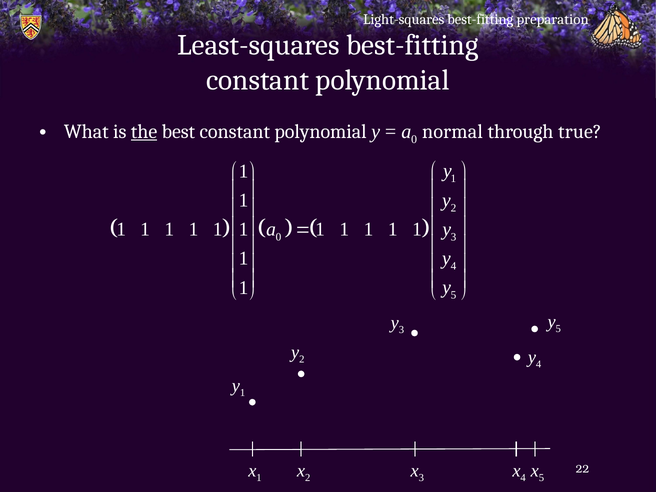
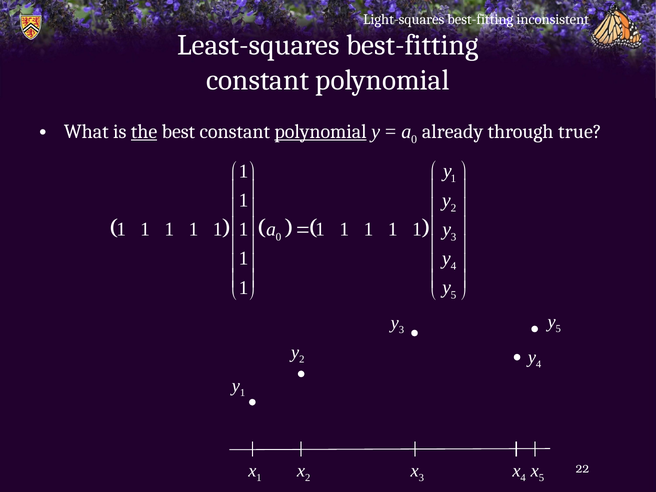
preparation: preparation -> inconsistent
polynomial at (321, 132) underline: none -> present
normal: normal -> already
